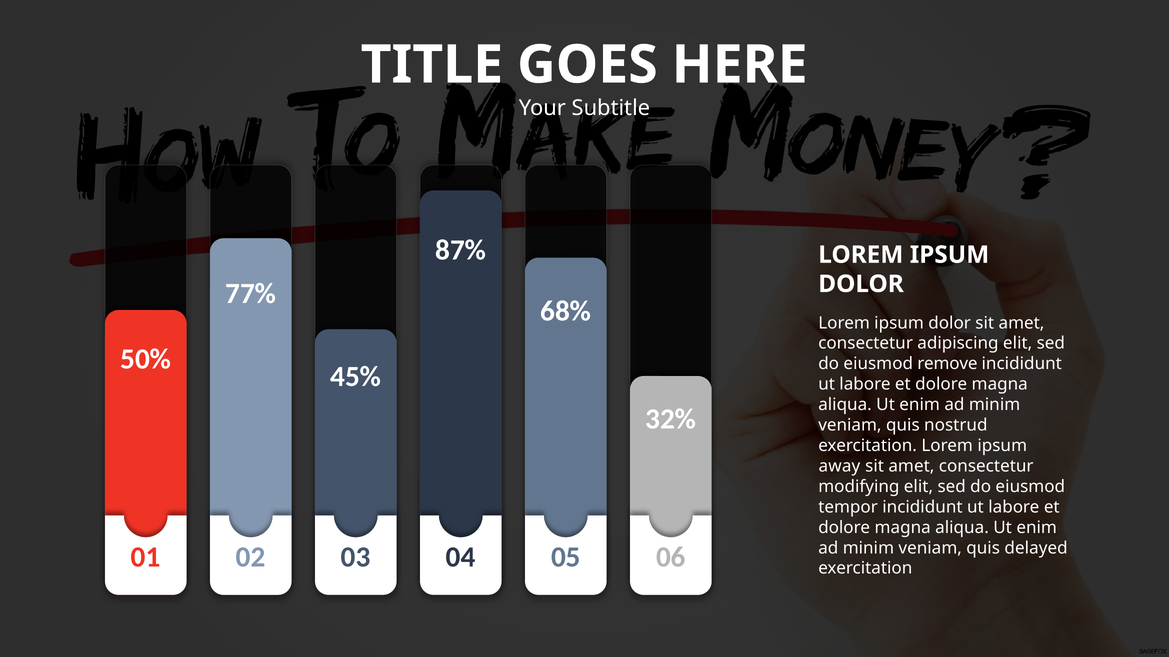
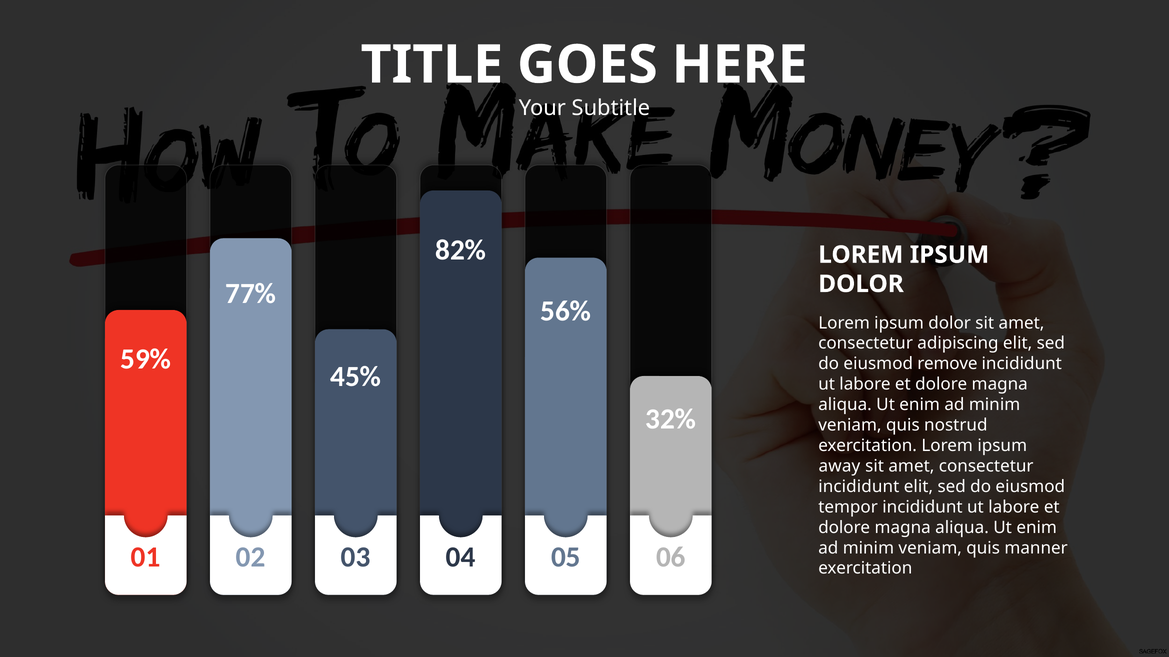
87%: 87% -> 82%
68%: 68% -> 56%
50%: 50% -> 59%
modifying at (859, 487): modifying -> incididunt
delayed: delayed -> manner
